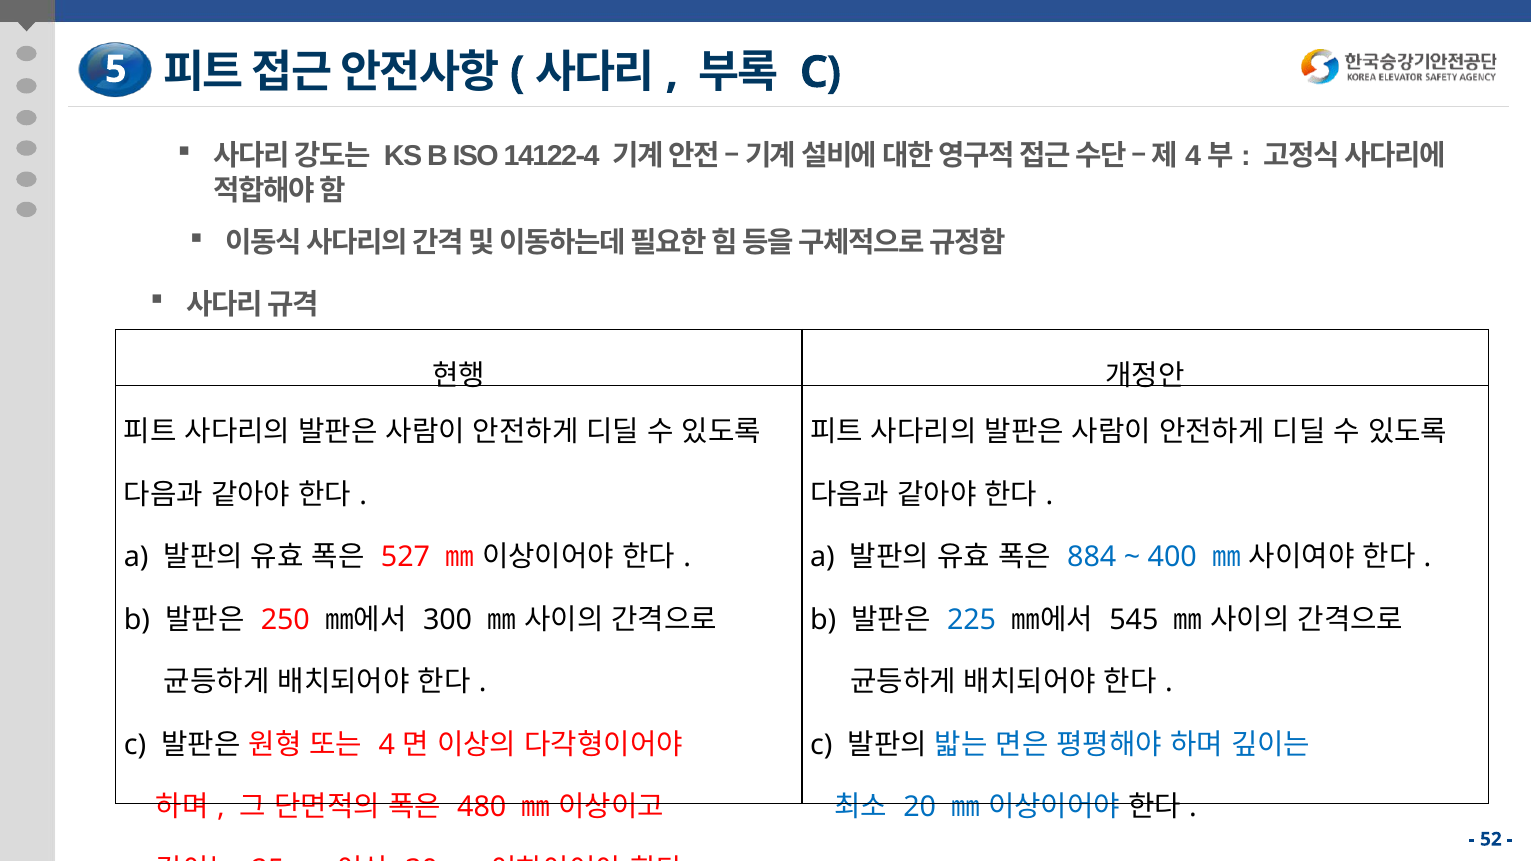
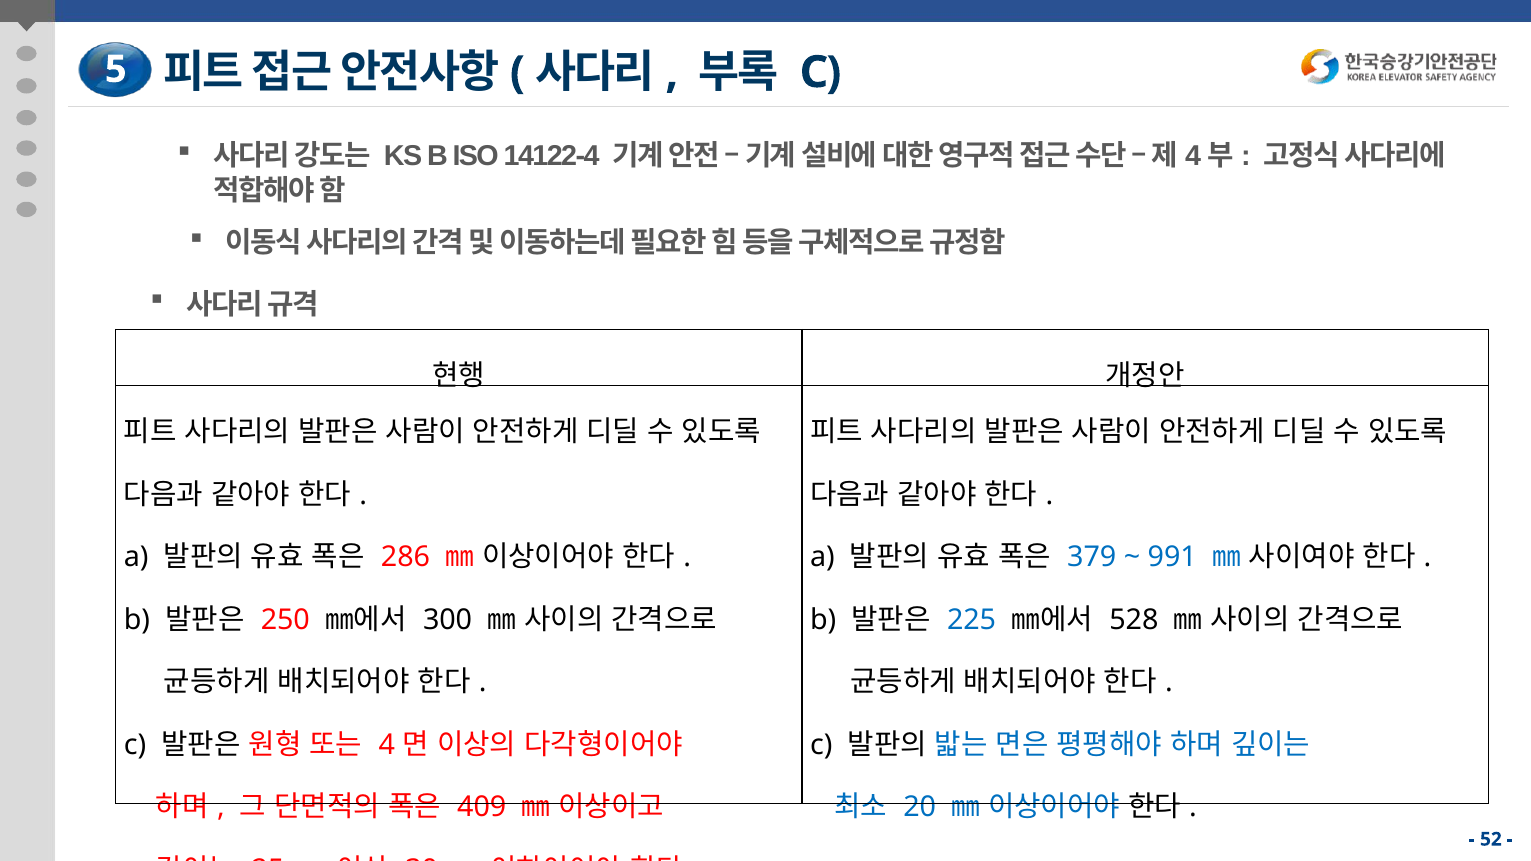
527: 527 -> 286
884: 884 -> 379
400: 400 -> 991
545: 545 -> 528
480: 480 -> 409
